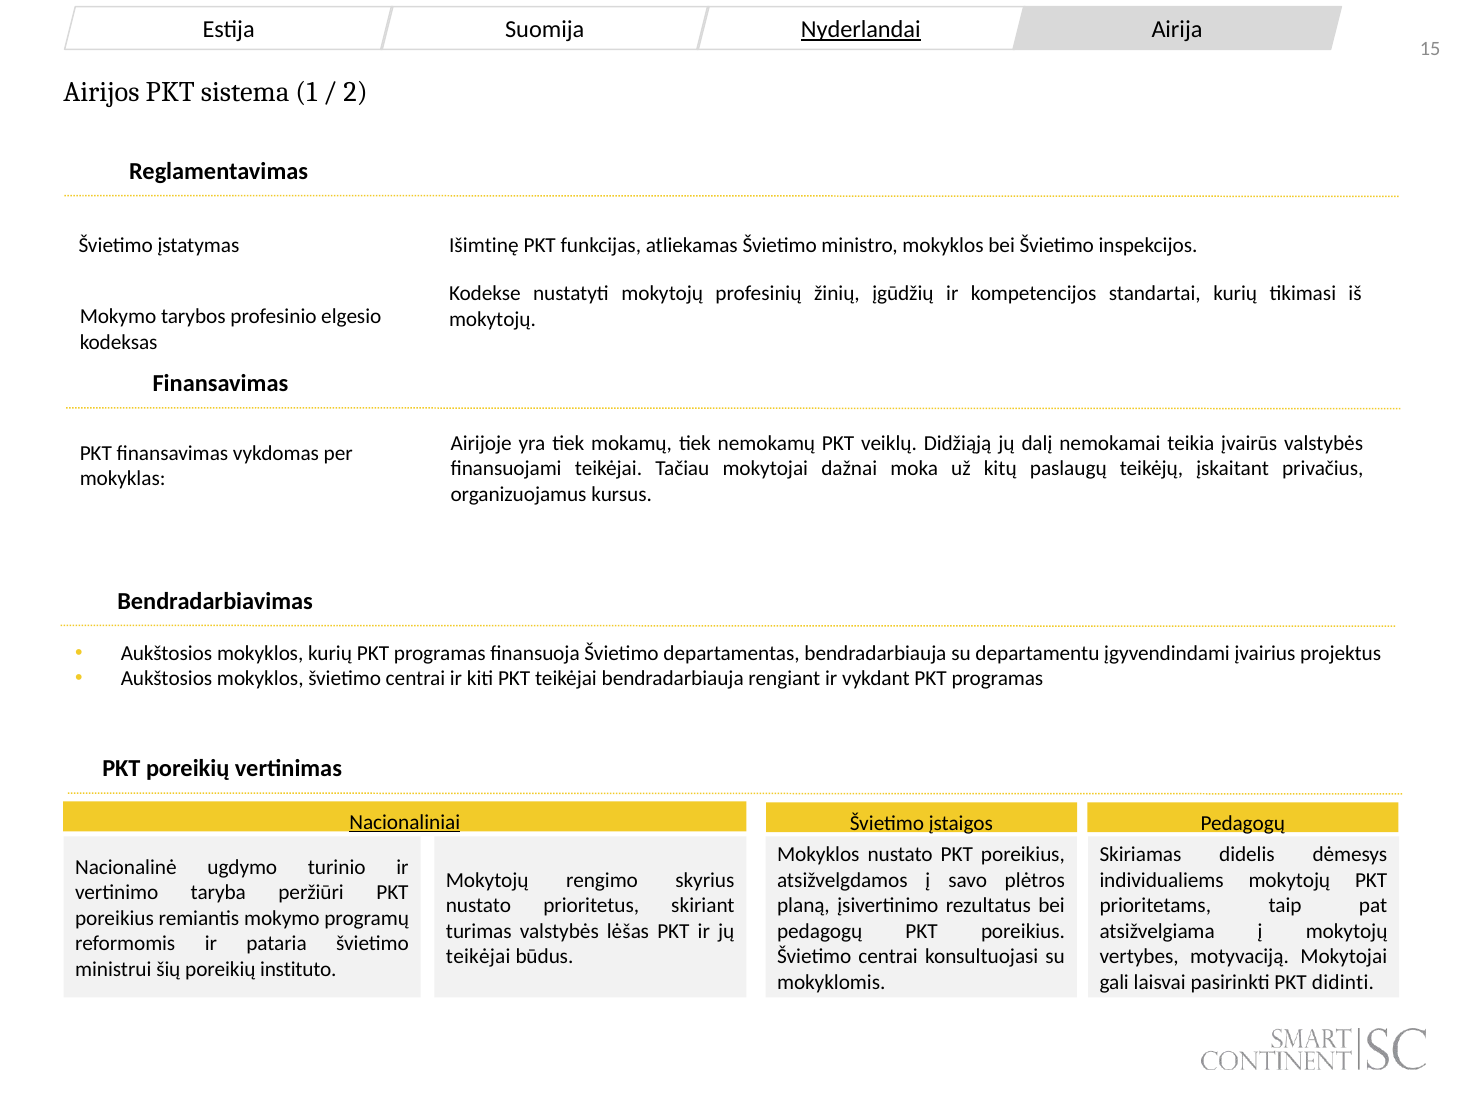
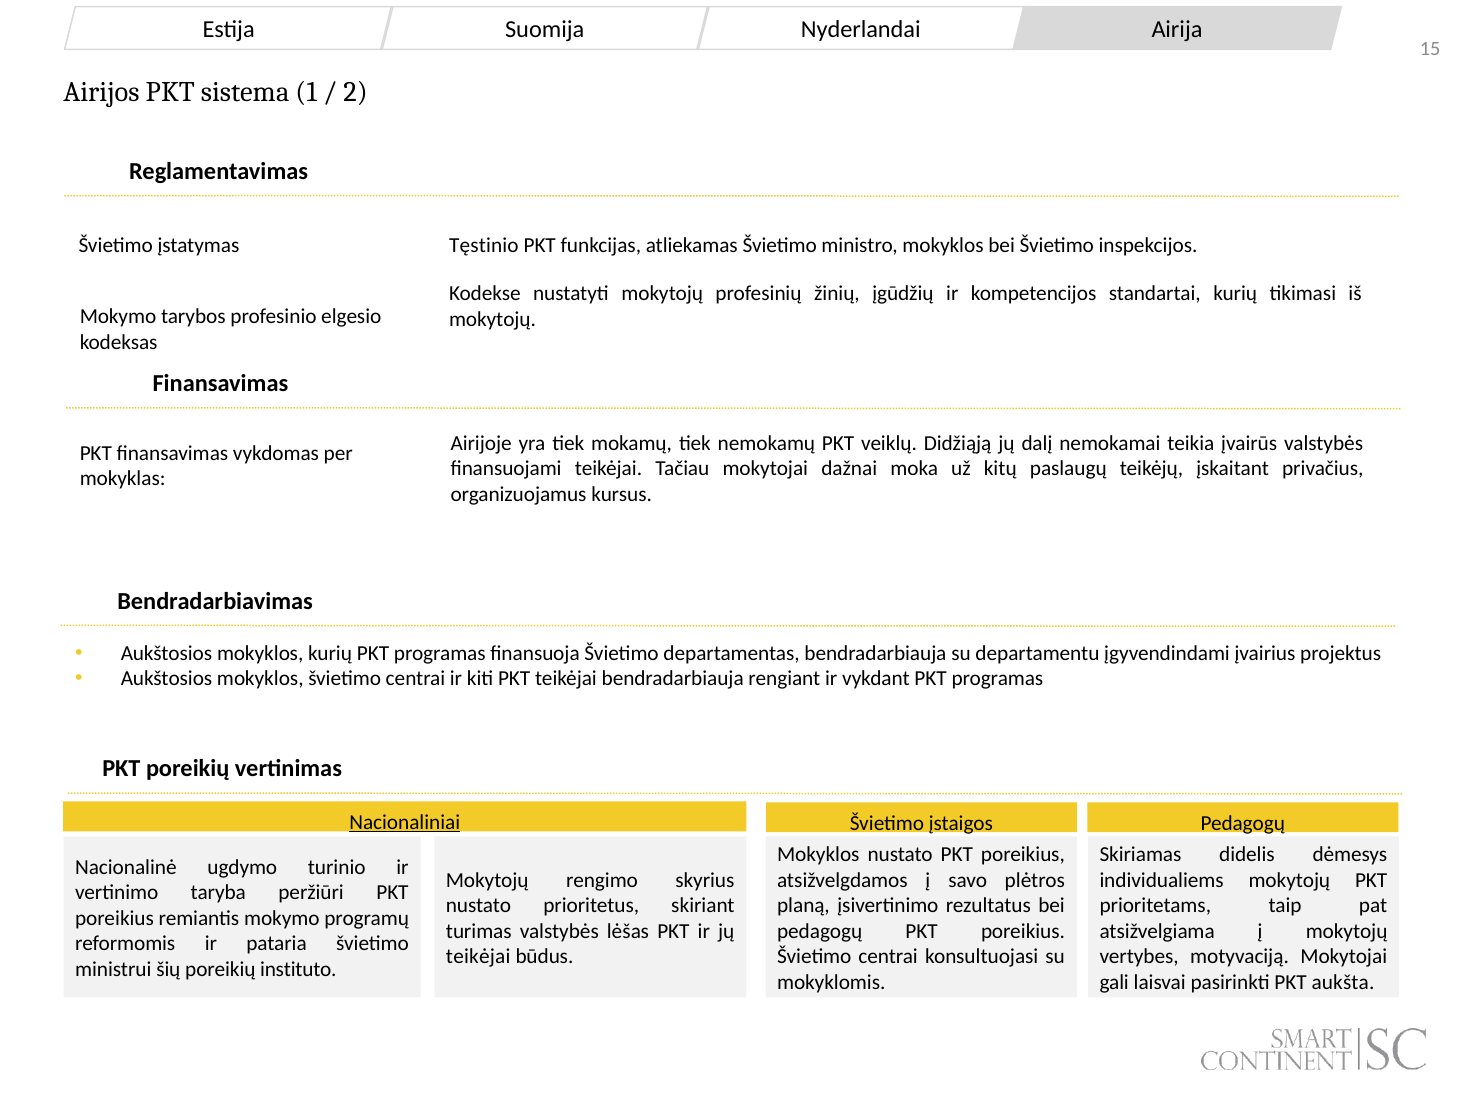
Nyderlandai underline: present -> none
Išimtinę: Išimtinę -> Tęstinio
didinti: didinti -> aukšta
